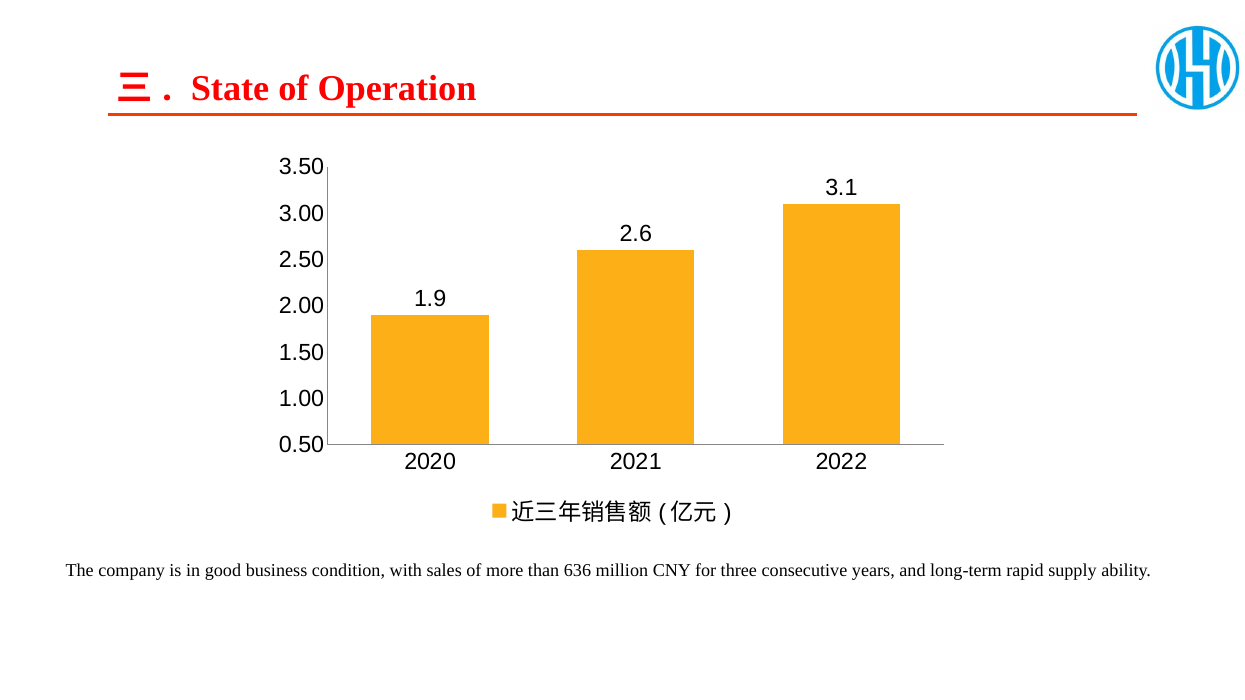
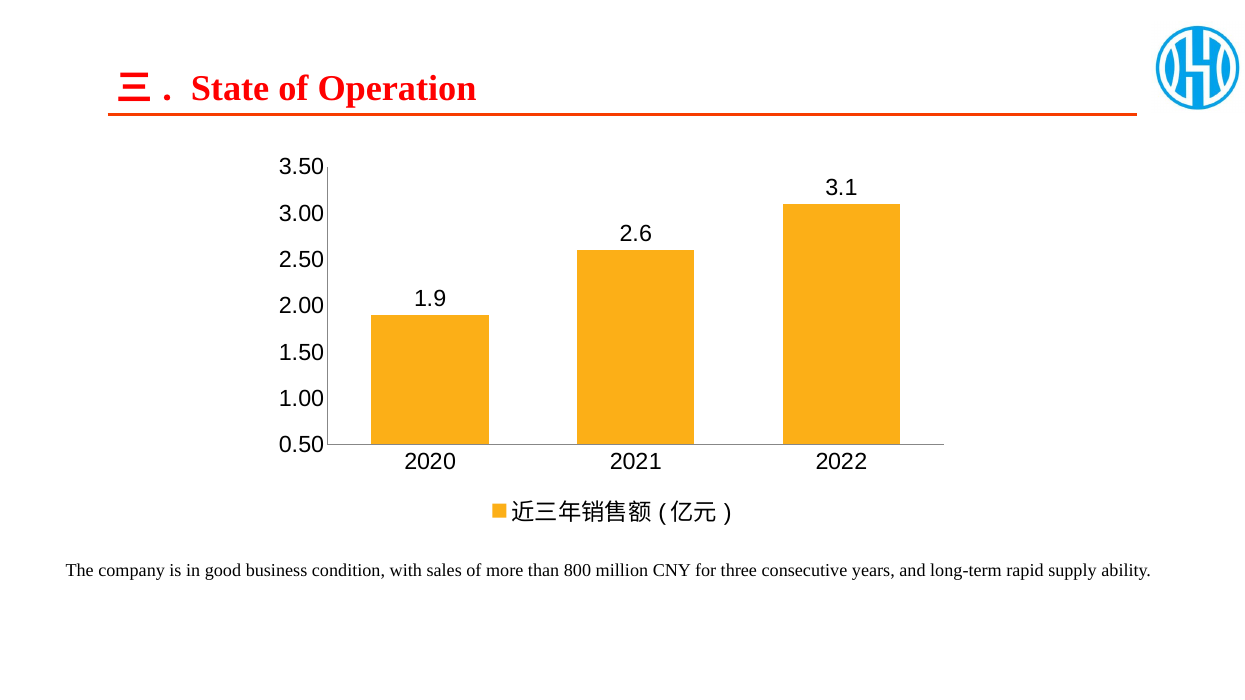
636: 636 -> 800
